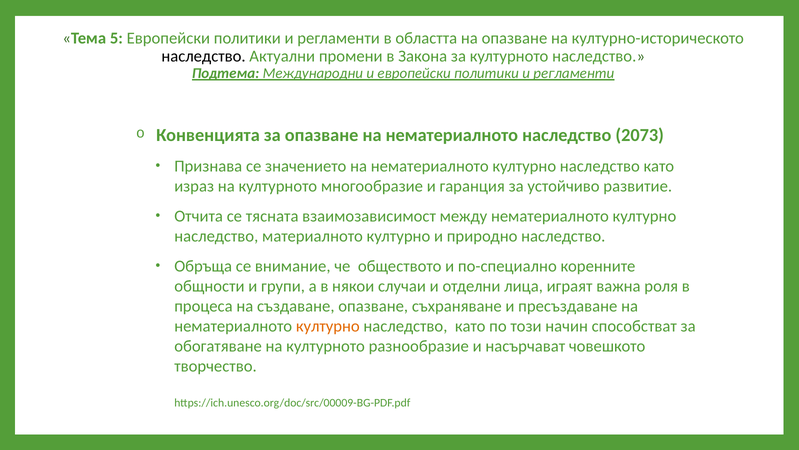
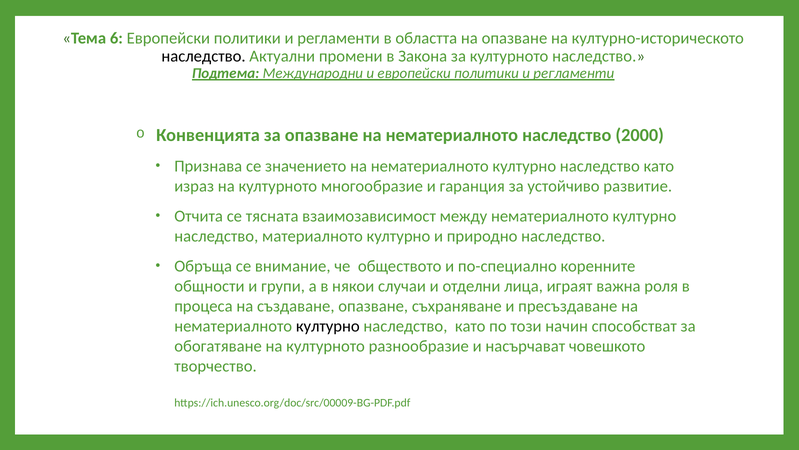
5: 5 -> 6
2073: 2073 -> 2000
културно at (328, 326) colour: orange -> black
